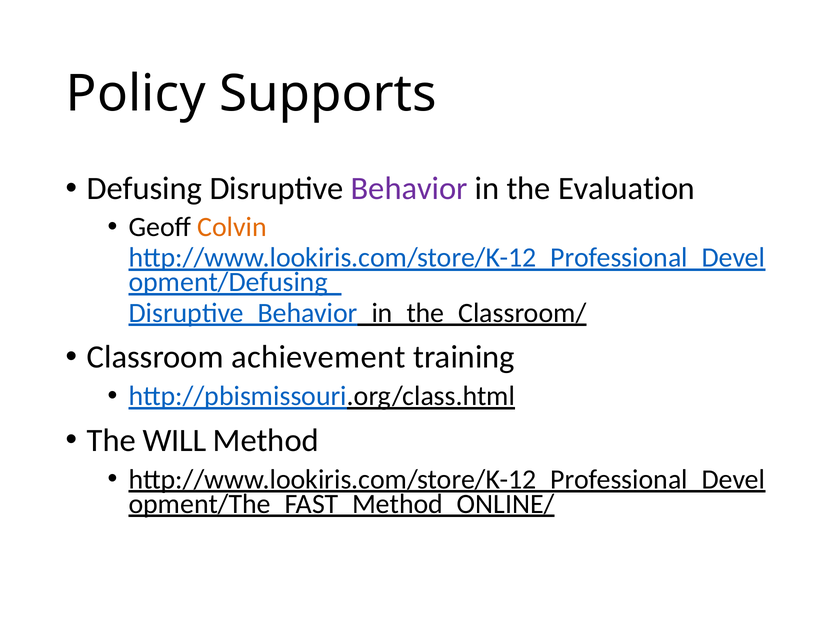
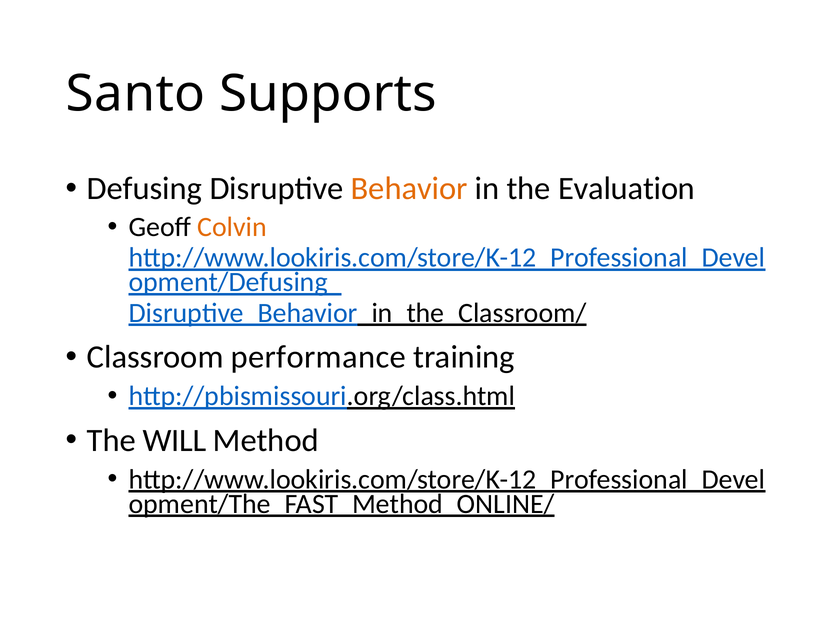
Policy: Policy -> Santo
Behavior colour: purple -> orange
achievement: achievement -> performance
